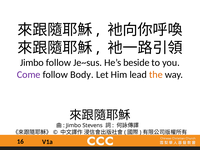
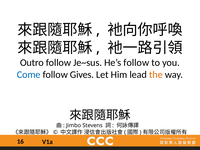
Jimbo at (32, 63): Jimbo -> Outro
He’s beside: beside -> follow
Come colour: purple -> blue
Body: Body -> Gives
